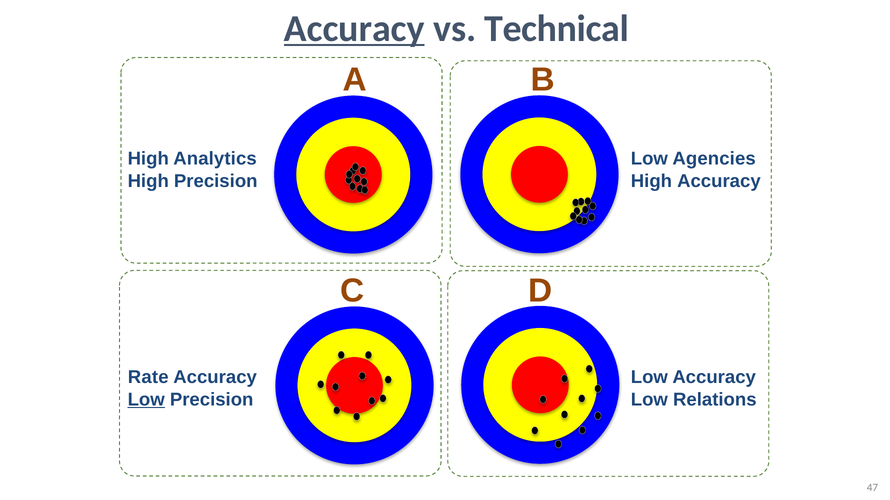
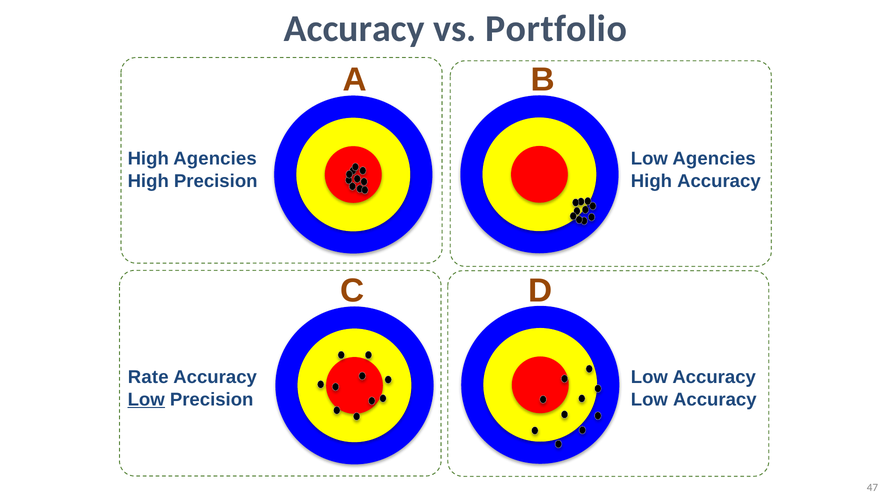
Accuracy at (354, 29) underline: present -> none
Technical: Technical -> Portfolio
High Analytics: Analytics -> Agencies
Relations at (715, 400): Relations -> Accuracy
